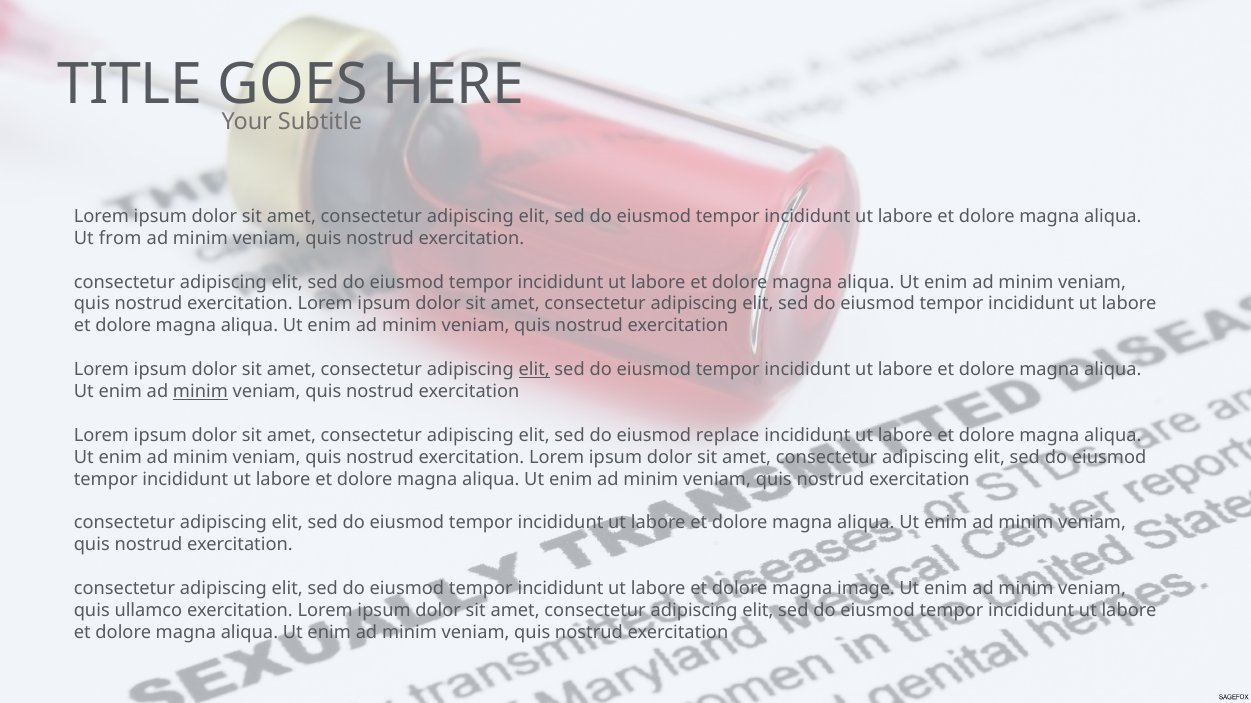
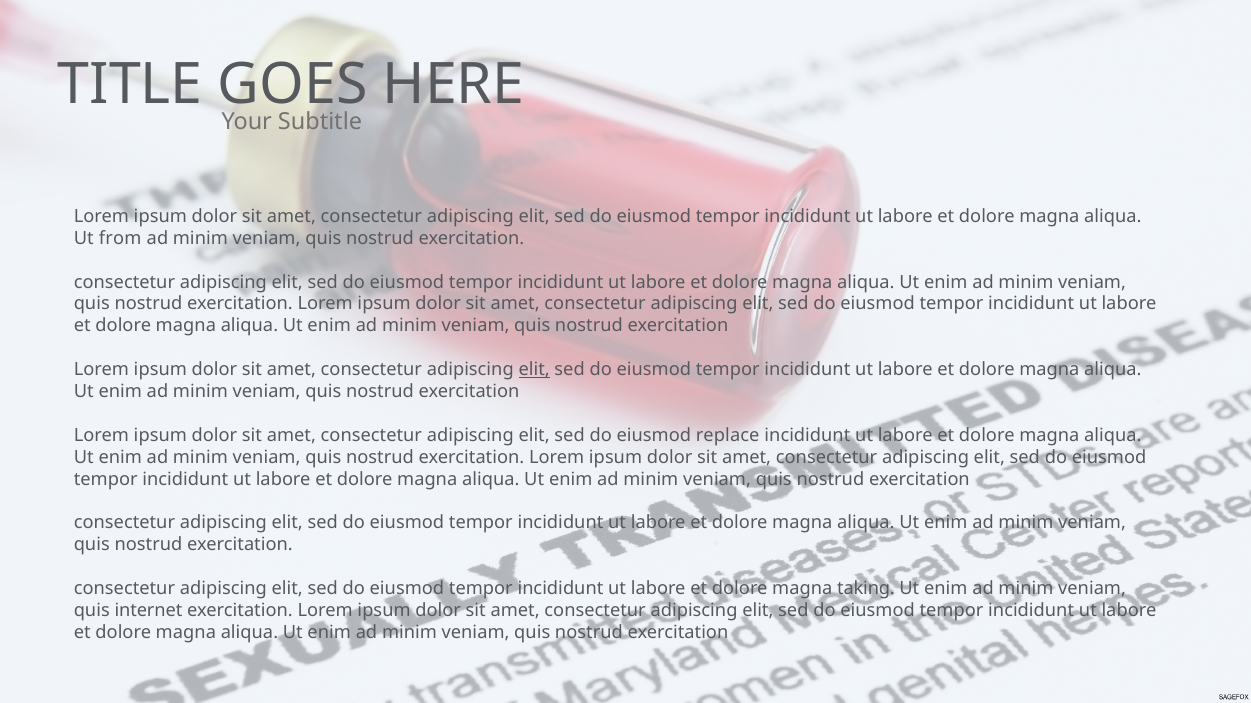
minim at (200, 392) underline: present -> none
image: image -> taking
ullamco: ullamco -> internet
